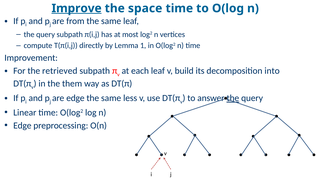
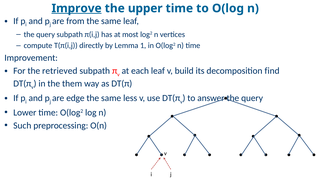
space: space -> upper
into: into -> find
the at (233, 98) underline: present -> none
Linear: Linear -> Lower
Edge at (22, 125): Edge -> Such
